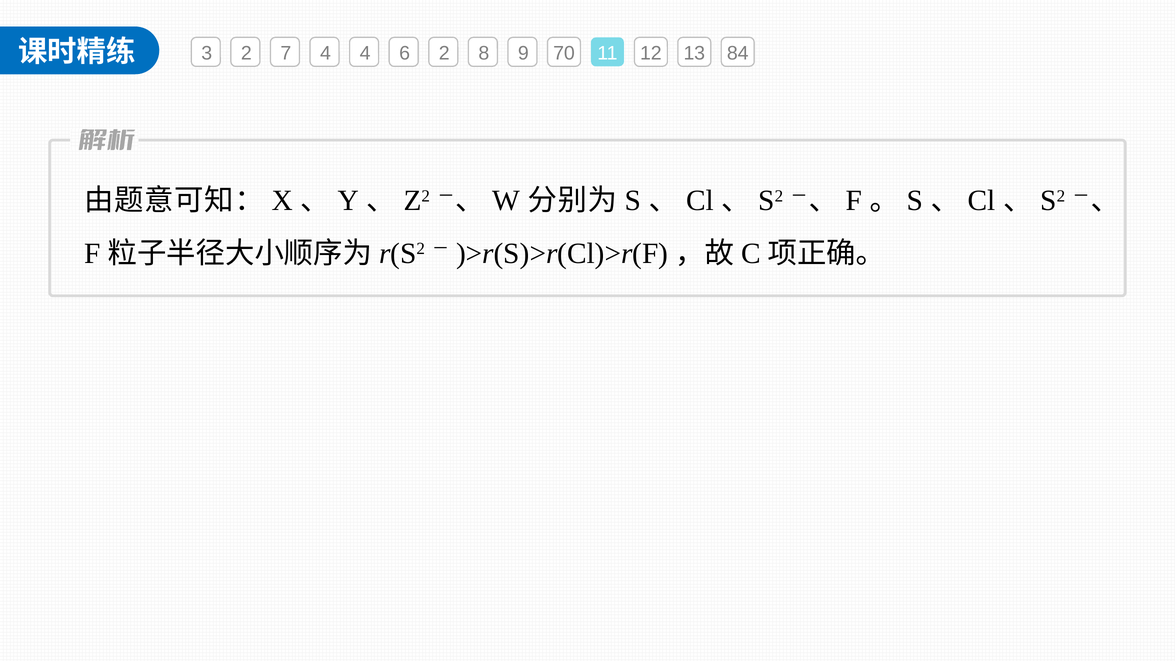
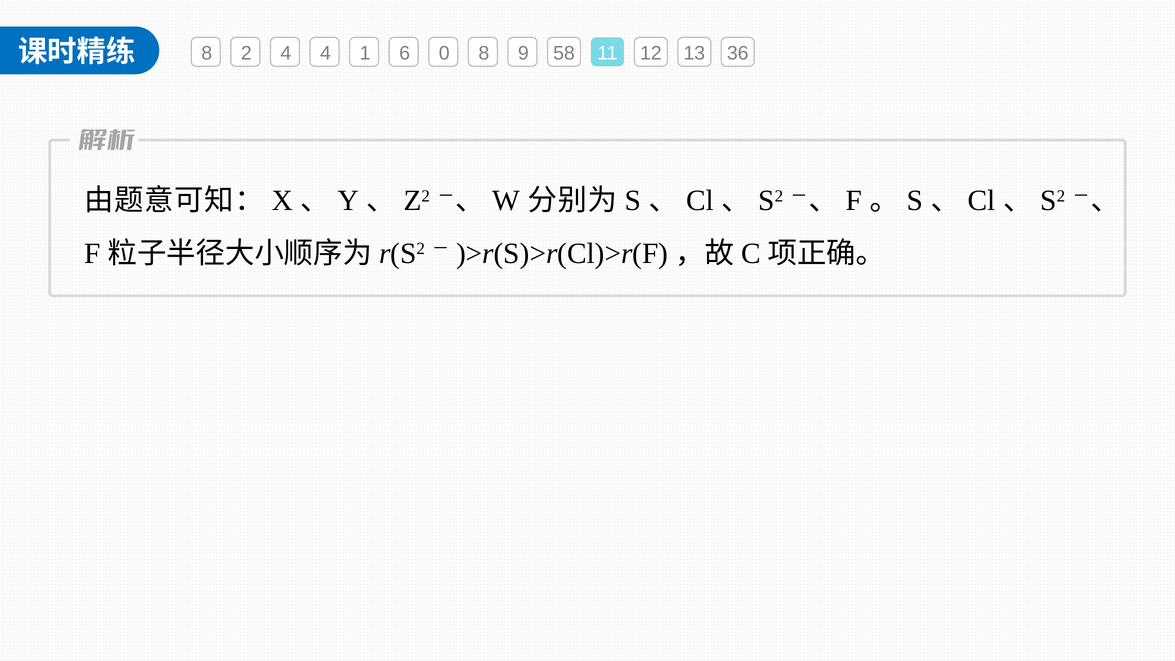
3 at (207, 53): 3 -> 8
2 7: 7 -> 4
4 4: 4 -> 1
6 2: 2 -> 0
70: 70 -> 58
84: 84 -> 36
